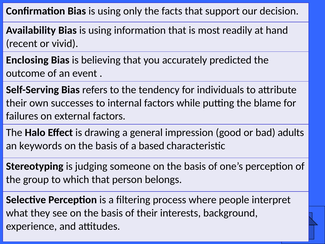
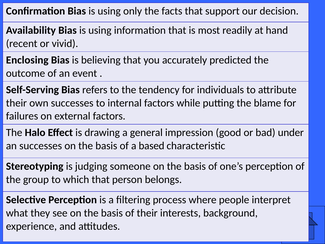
adults: adults -> under
an keywords: keywords -> successes
